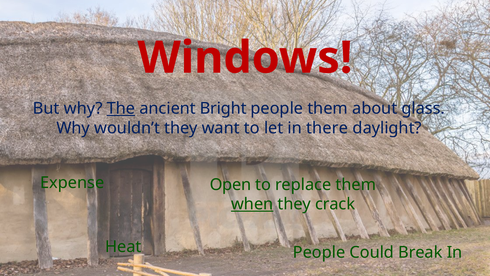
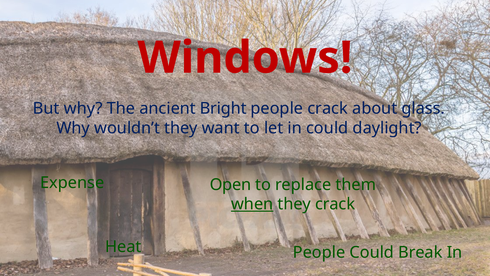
The underline: present -> none
people them: them -> crack
in there: there -> could
